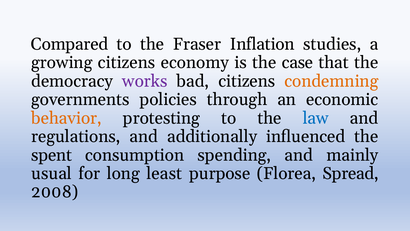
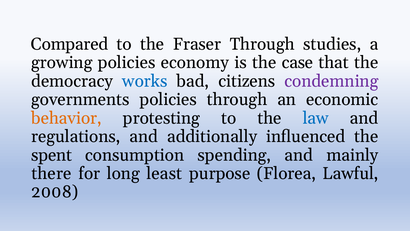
Fraser Inflation: Inflation -> Through
growing citizens: citizens -> policies
works colour: purple -> blue
condemning colour: orange -> purple
usual: usual -> there
Spread: Spread -> Lawful
